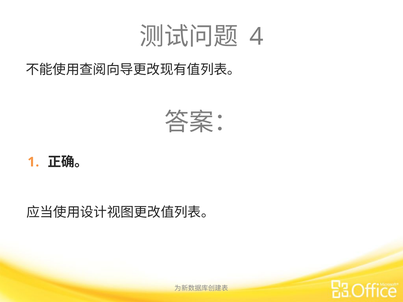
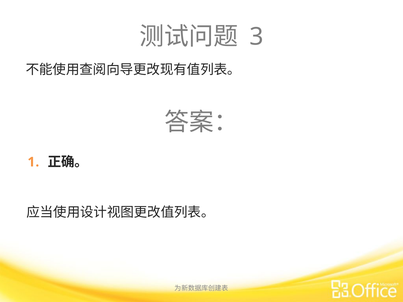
4: 4 -> 3
